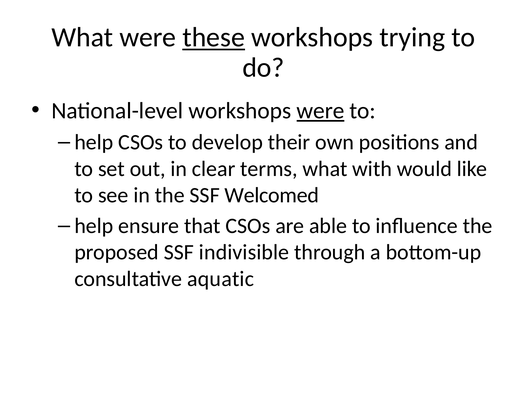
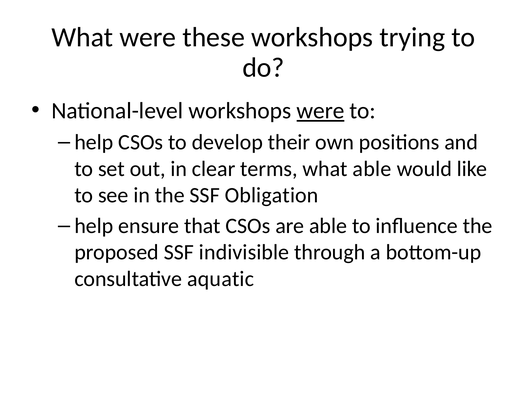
these underline: present -> none
what with: with -> able
Welcomed: Welcomed -> Obligation
